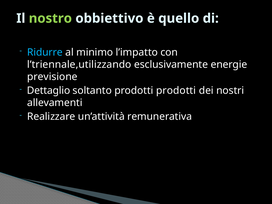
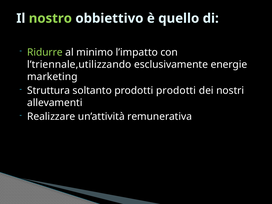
Ridurre colour: light blue -> light green
previsione: previsione -> marketing
Dettaglio: Dettaglio -> Struttura
